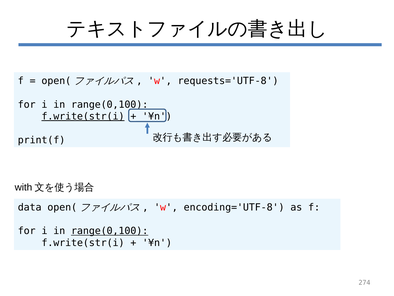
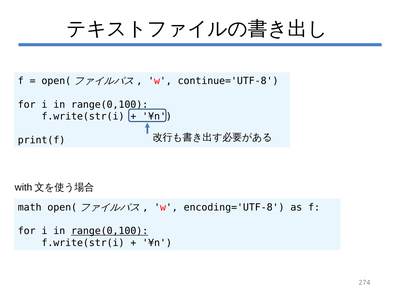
requests='UTF-8: requests='UTF-8 -> continue='UTF-8
f.write(str(i at (83, 116) underline: present -> none
data: data -> math
